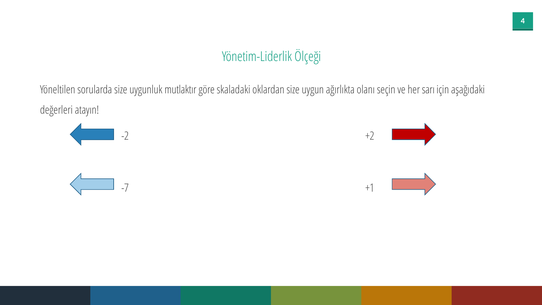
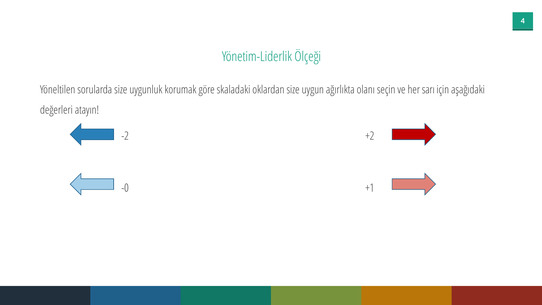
mutlaktır: mutlaktır -> korumak
-7: -7 -> -0
